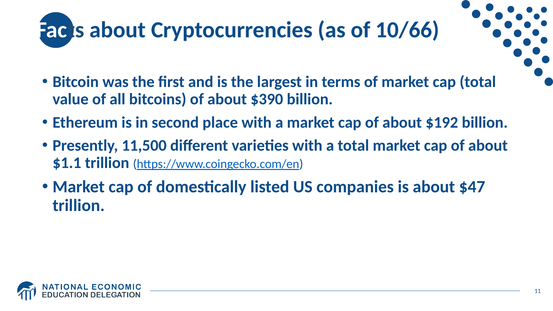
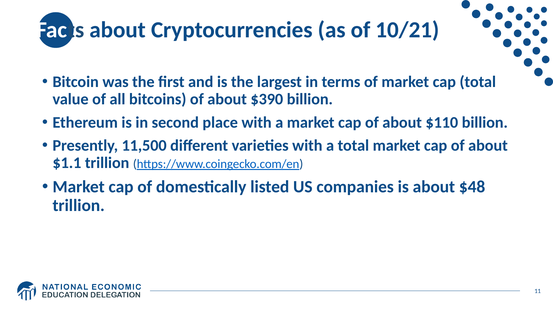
10/66: 10/66 -> 10/21
$192: $192 -> $110
$47: $47 -> $48
